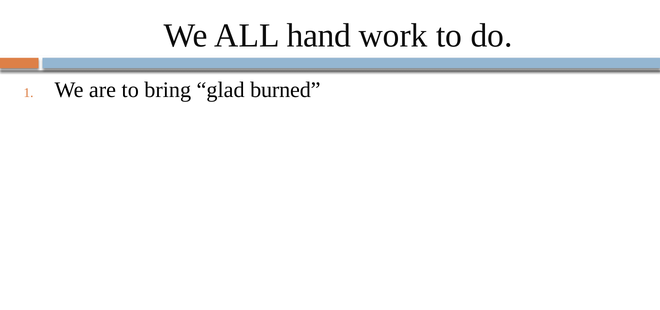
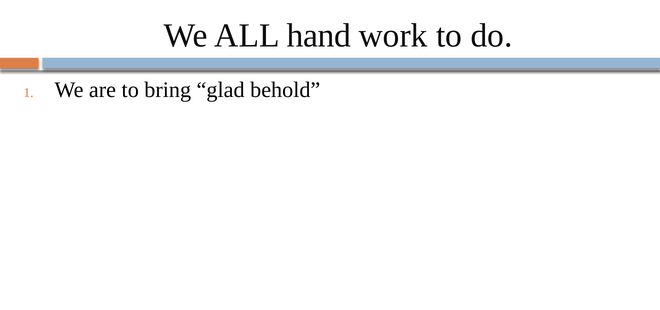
burned: burned -> behold
